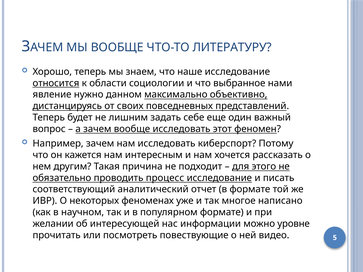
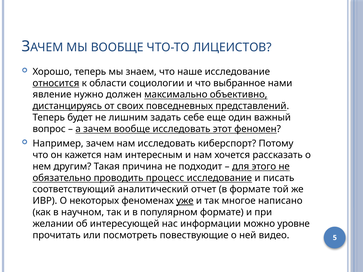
ЛИТЕРАТУРУ: ЛИТЕРАТУРУ -> ЛИЦЕИСТОВ
данном: данном -> должен
уже underline: none -> present
